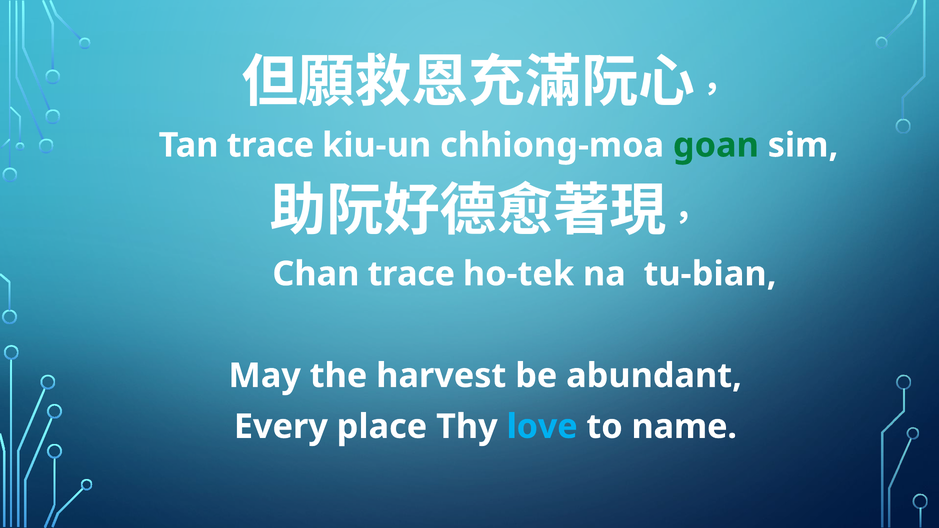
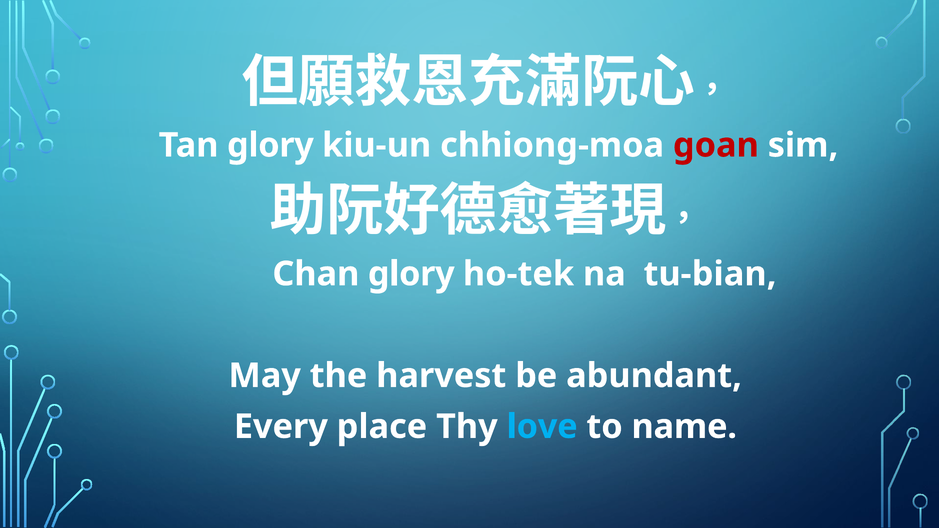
Tan trace: trace -> glory
goan colour: green -> red
Chan trace: trace -> glory
